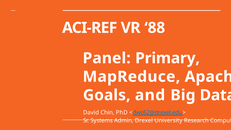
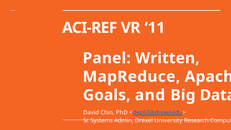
88: 88 -> 11
Primary: Primary -> Written
